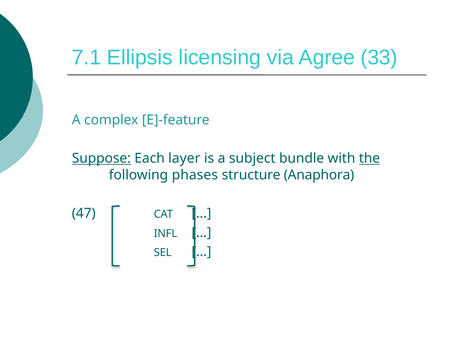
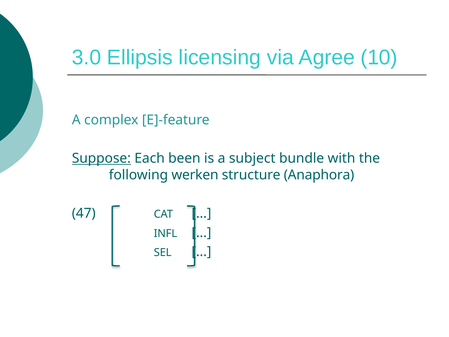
7.1: 7.1 -> 3.0
33: 33 -> 10
layer: layer -> been
the underline: present -> none
phases: phases -> werken
